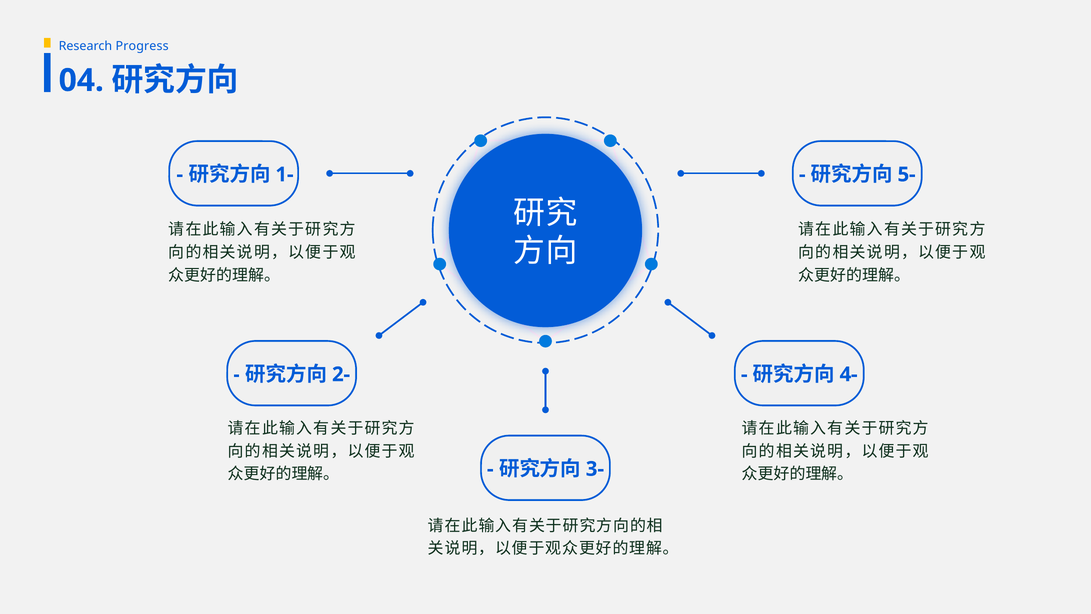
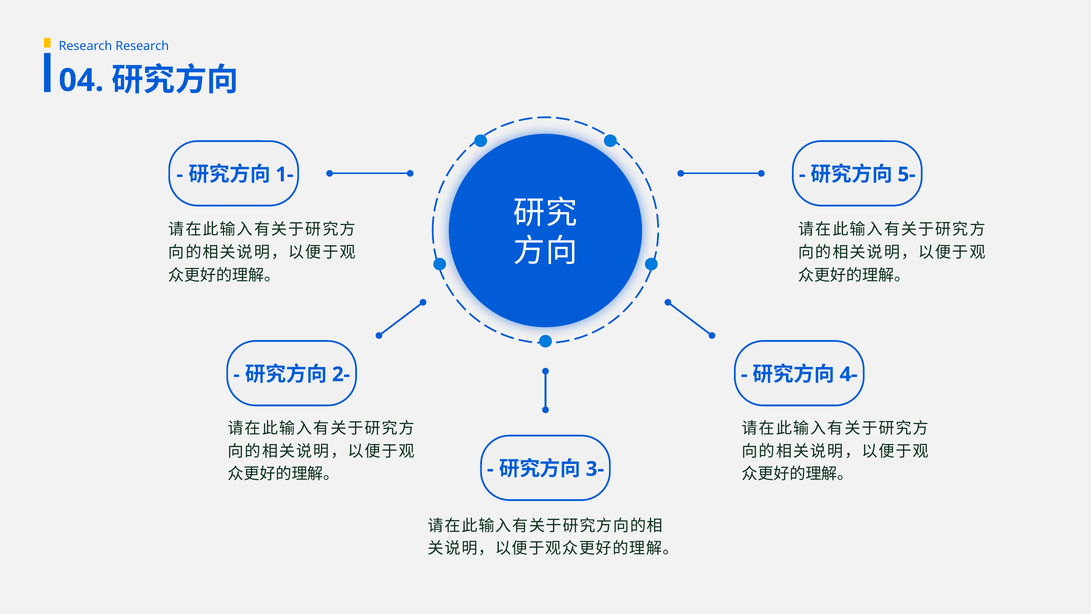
Research Progress: Progress -> Research
